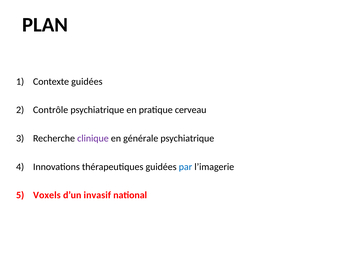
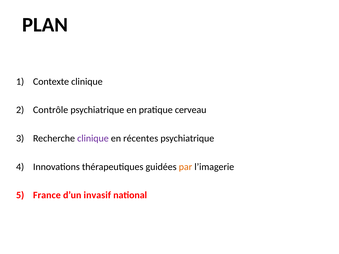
Contexte guidées: guidées -> clinique
générale: générale -> récentes
par colour: blue -> orange
Voxels: Voxels -> France
